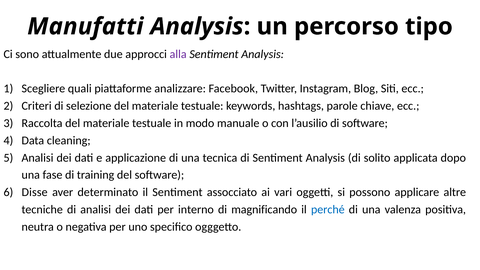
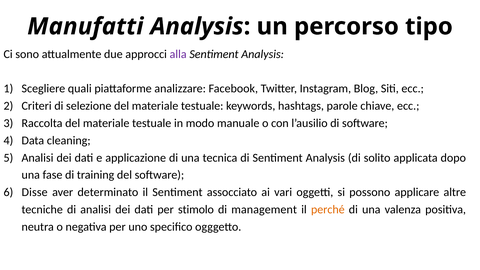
interno: interno -> stimolo
magnificando: magnificando -> management
perché colour: blue -> orange
